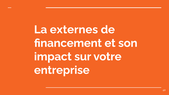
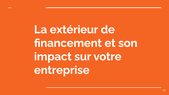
externes: externes -> extérieur
